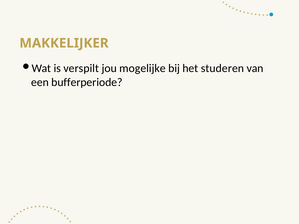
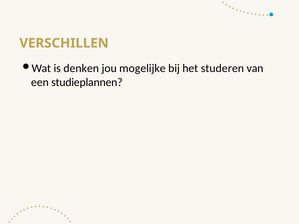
MAKKELIJKER: MAKKELIJKER -> VERSCHILLEN
verspilt: verspilt -> denken
bufferperiode: bufferperiode -> studieplannen
